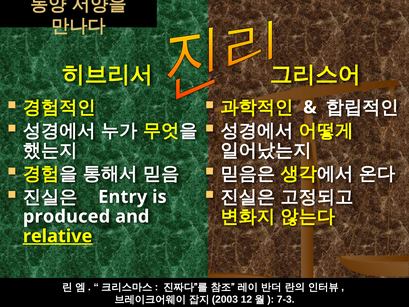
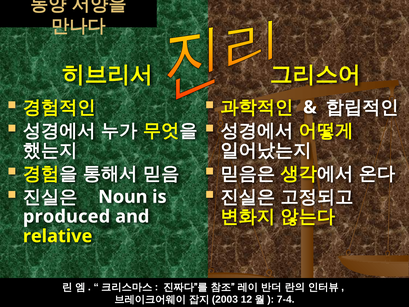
Entry: Entry -> Noun
relative underline: present -> none
7-3: 7-3 -> 7-4
